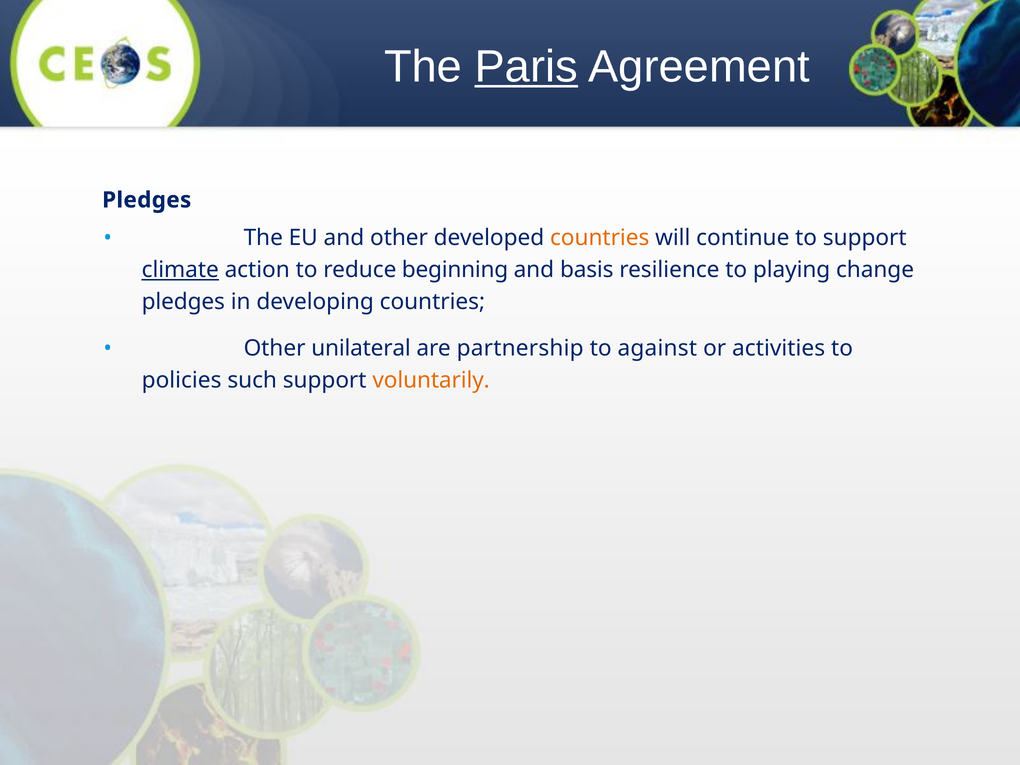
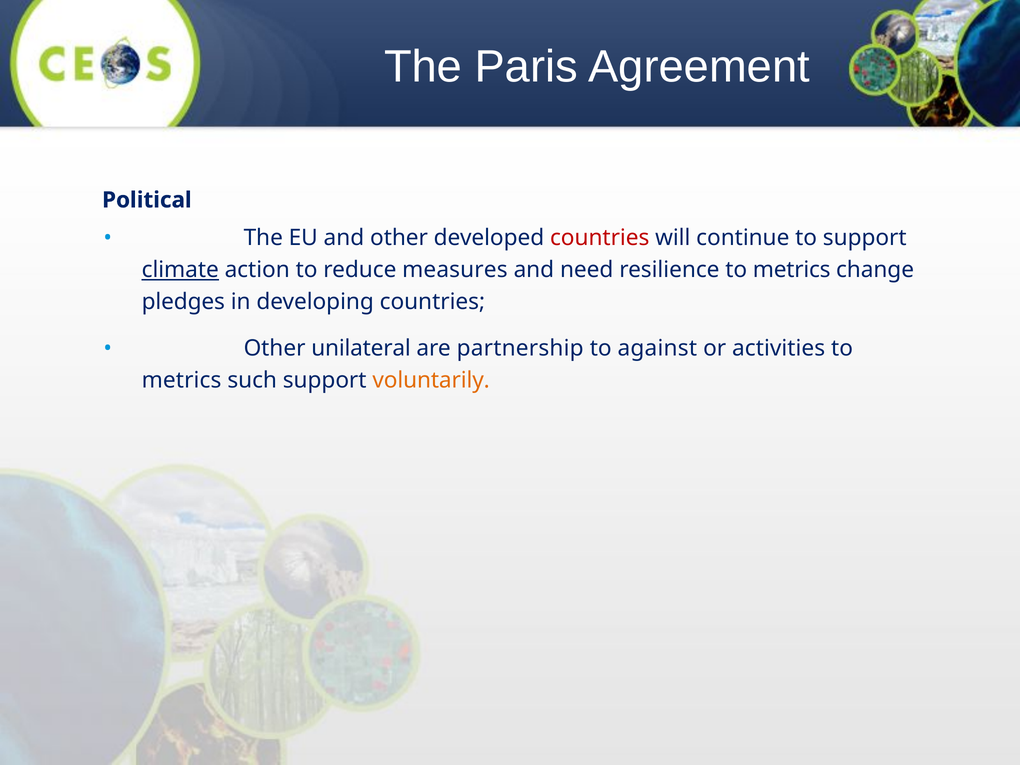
Paris underline: present -> none
Pledges at (147, 200): Pledges -> Political
countries at (600, 238) colour: orange -> red
beginning: beginning -> measures
basis: basis -> need
resilience to playing: playing -> metrics
policies at (182, 380): policies -> metrics
